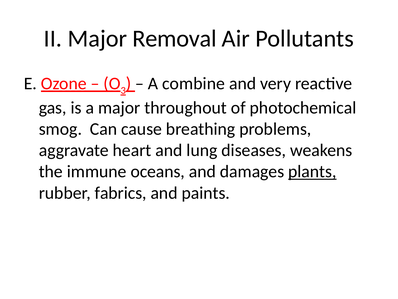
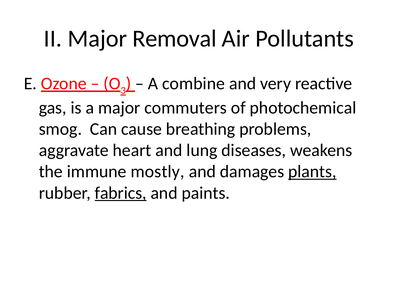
throughout: throughout -> commuters
oceans: oceans -> mostly
fabrics underline: none -> present
